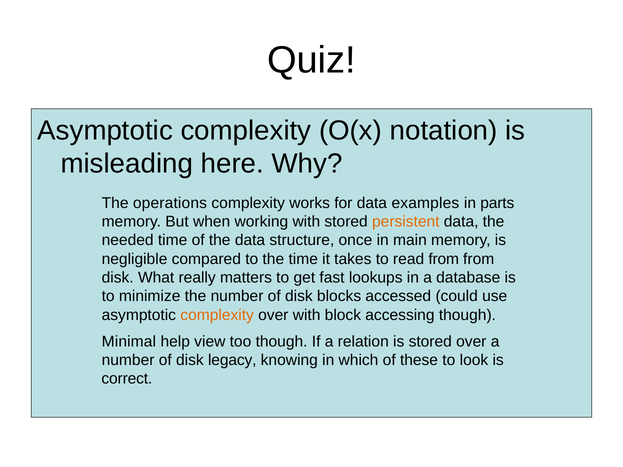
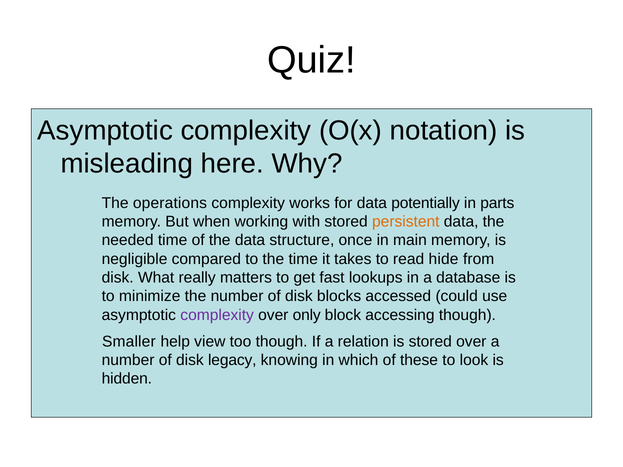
examples: examples -> potentially
read from: from -> hide
complexity at (217, 315) colour: orange -> purple
over with: with -> only
Minimal: Minimal -> Smaller
correct: correct -> hidden
